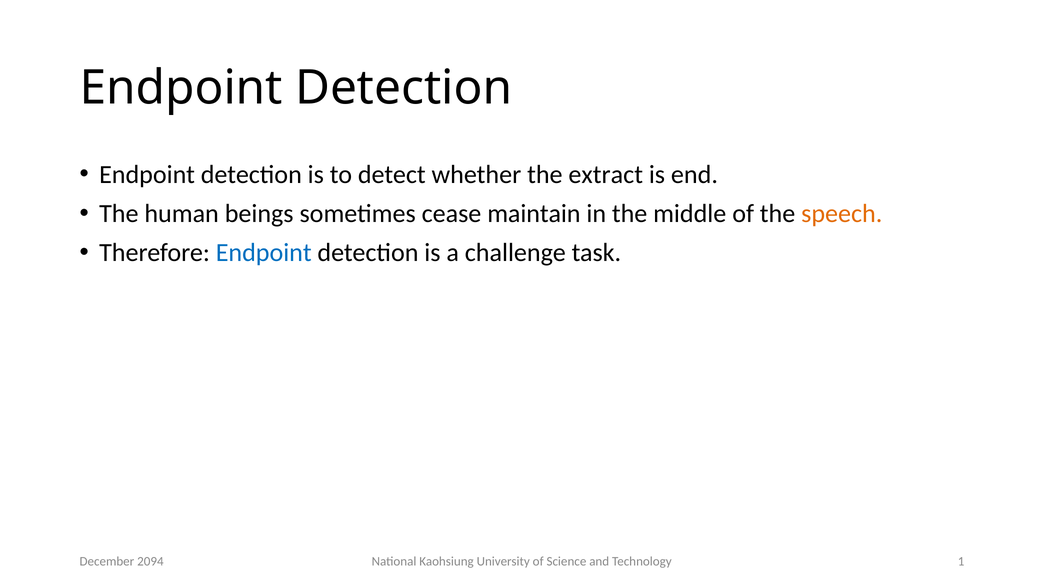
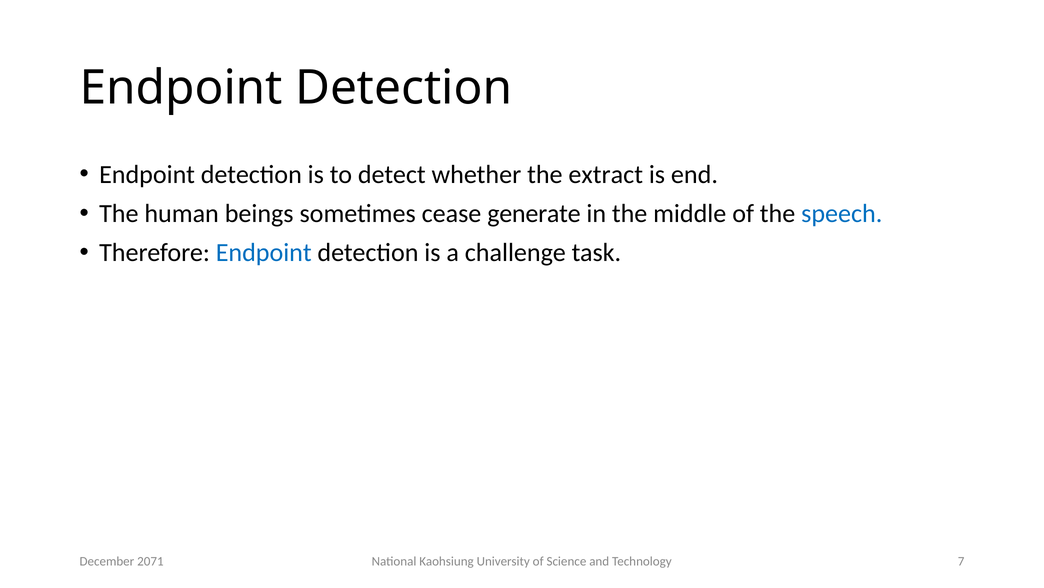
maintain: maintain -> generate
speech colour: orange -> blue
1: 1 -> 7
2094: 2094 -> 2071
